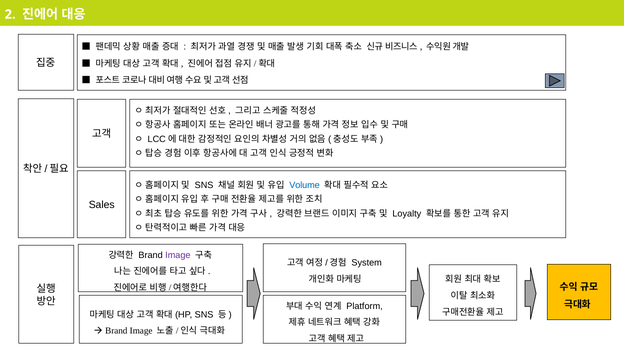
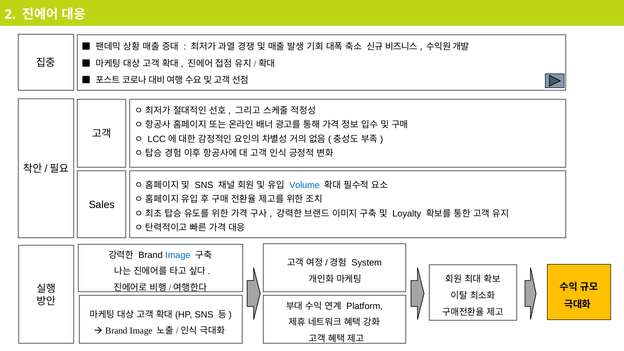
Image at (178, 255) colour: purple -> blue
